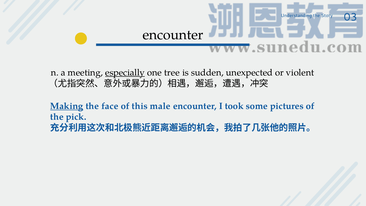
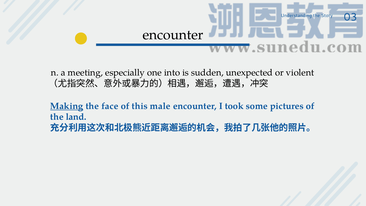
especially underline: present -> none
tree: tree -> into
pick: pick -> land
